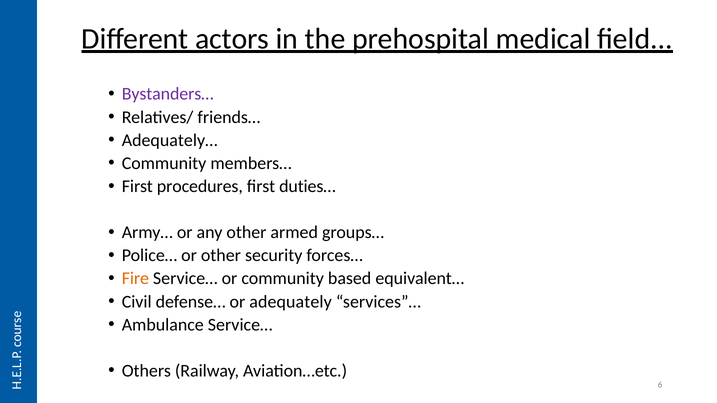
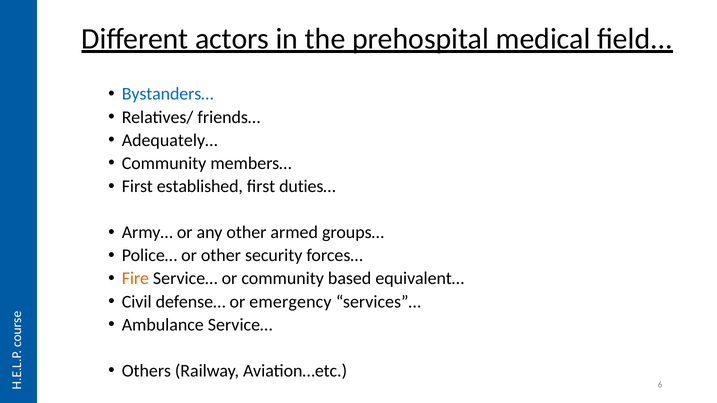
Bystanders… colour: purple -> blue
procedures: procedures -> established
adequately: adequately -> emergency
